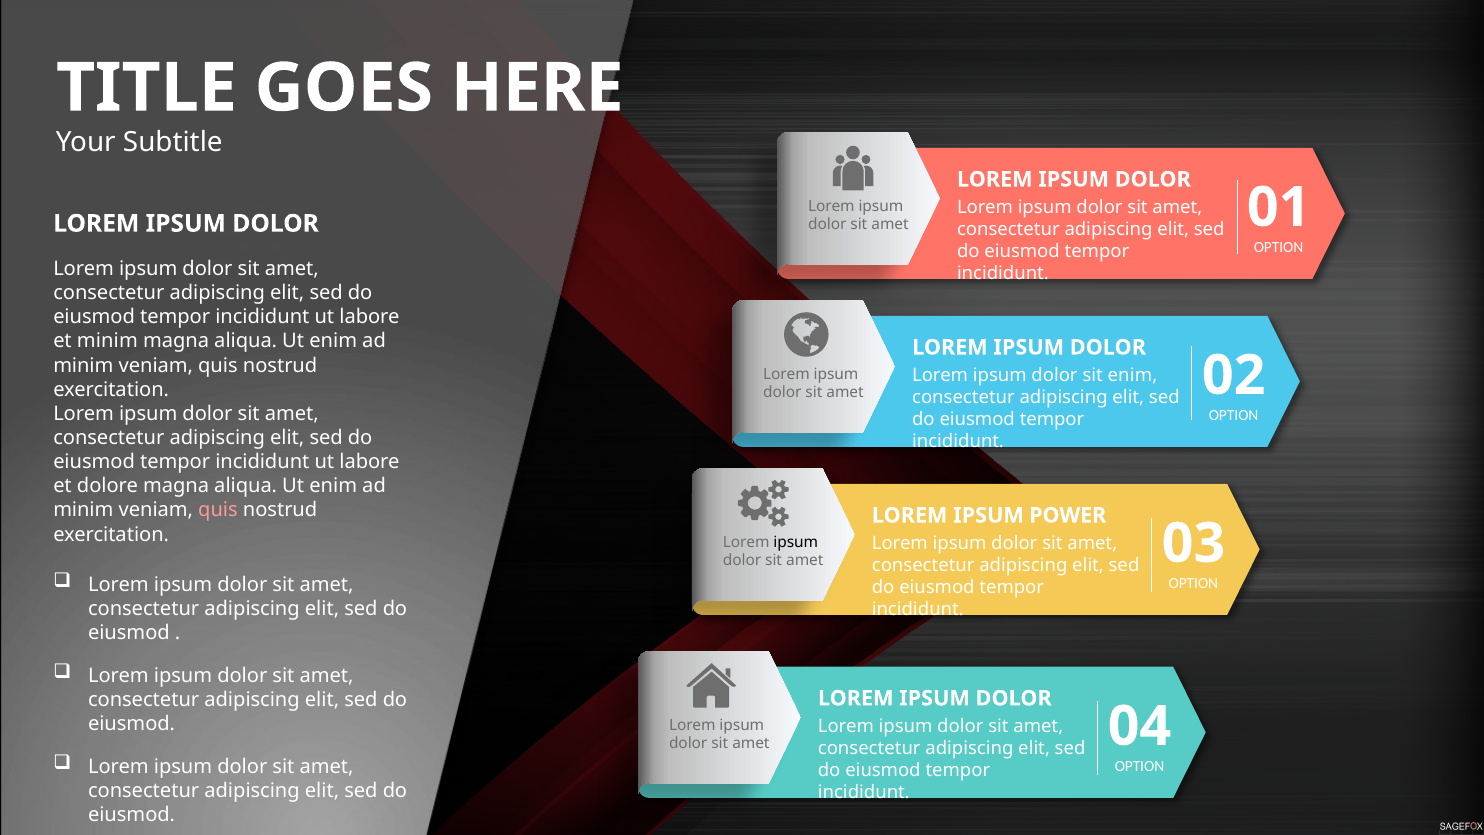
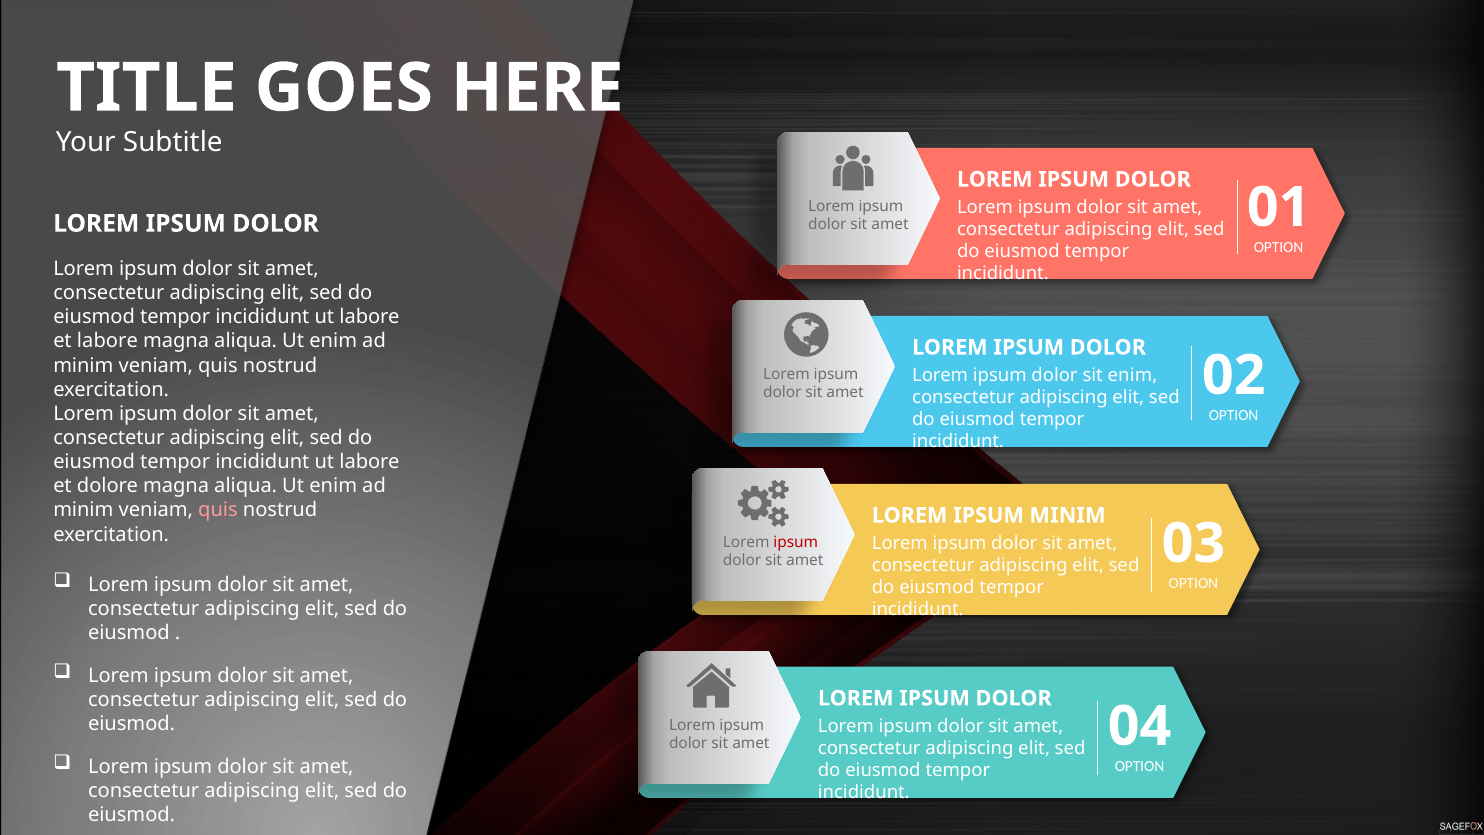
et minim: minim -> labore
IPSUM POWER: POWER -> MINIM
ipsum at (796, 542) colour: black -> red
